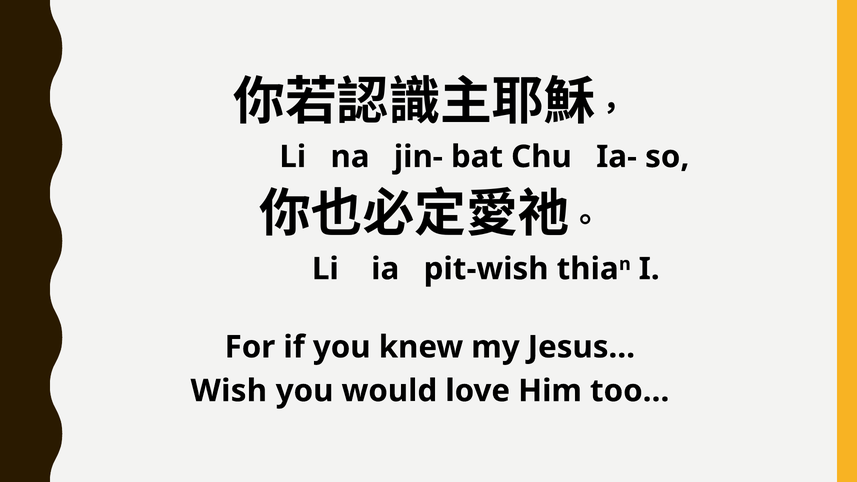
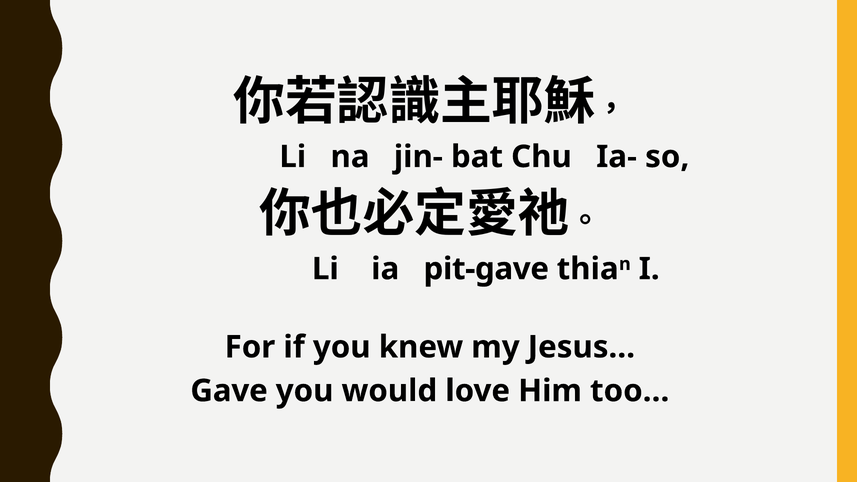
pit-wish: pit-wish -> pit-gave
Wish: Wish -> Gave
